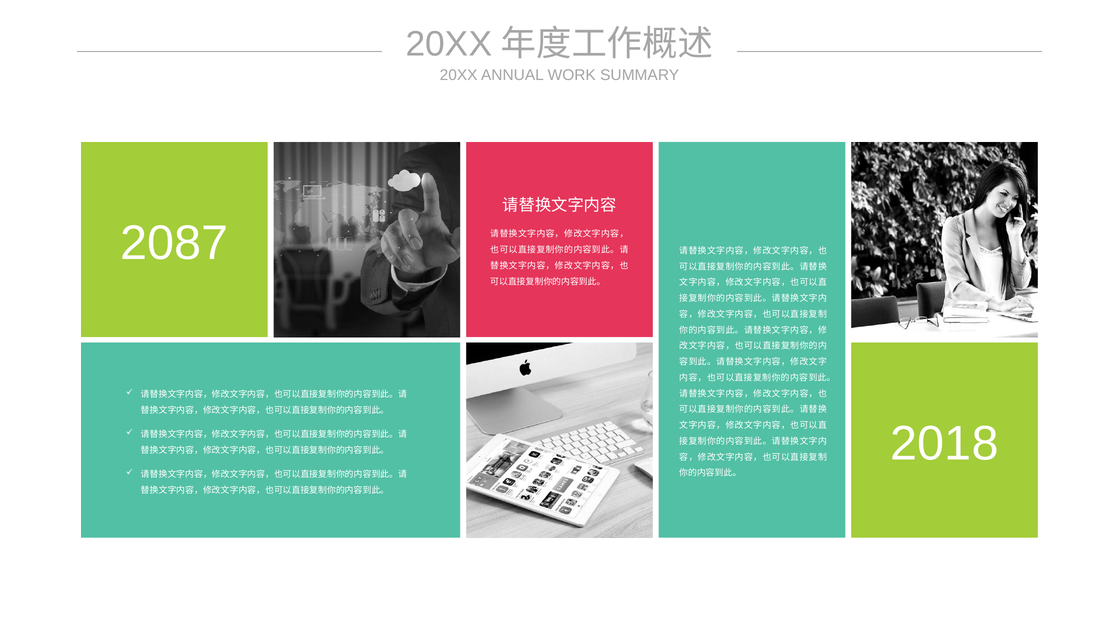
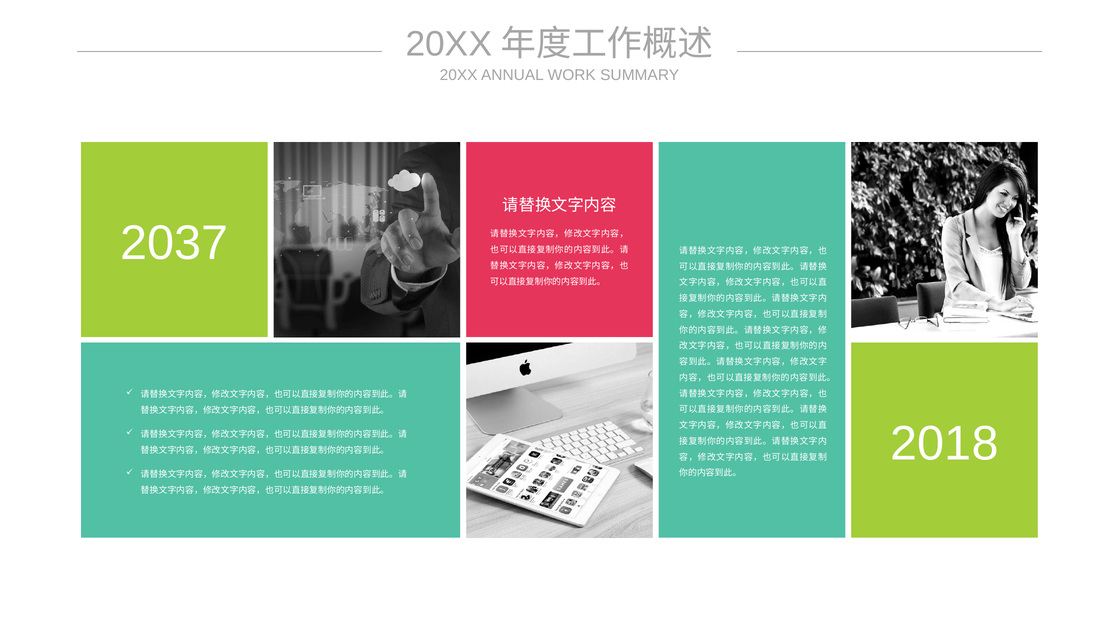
2087: 2087 -> 2037
